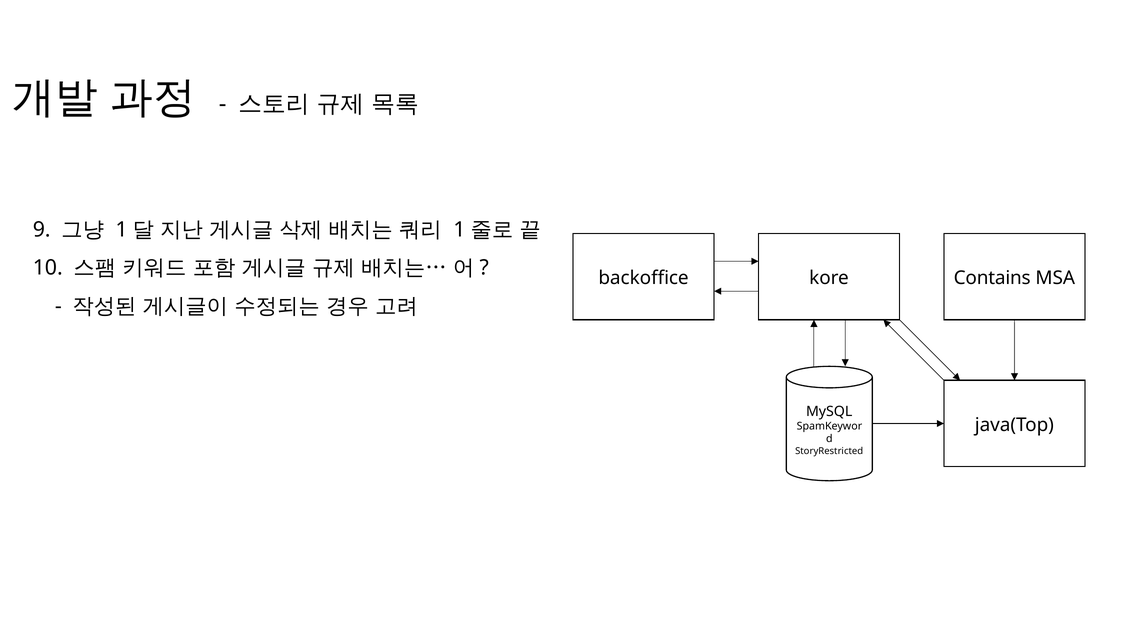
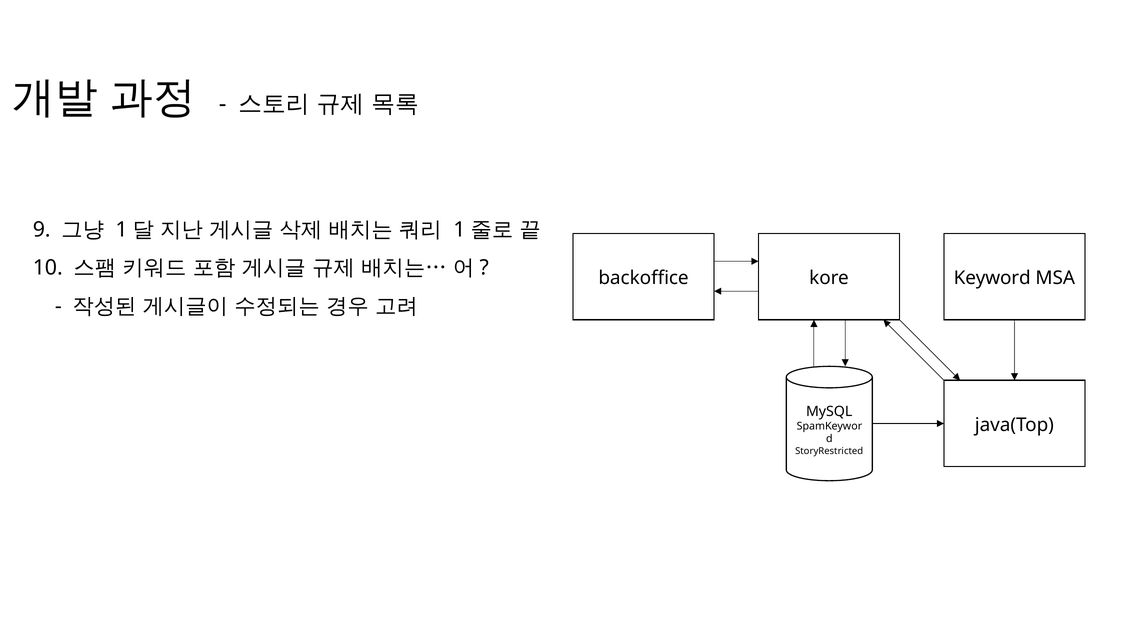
Contains: Contains -> Keyword
